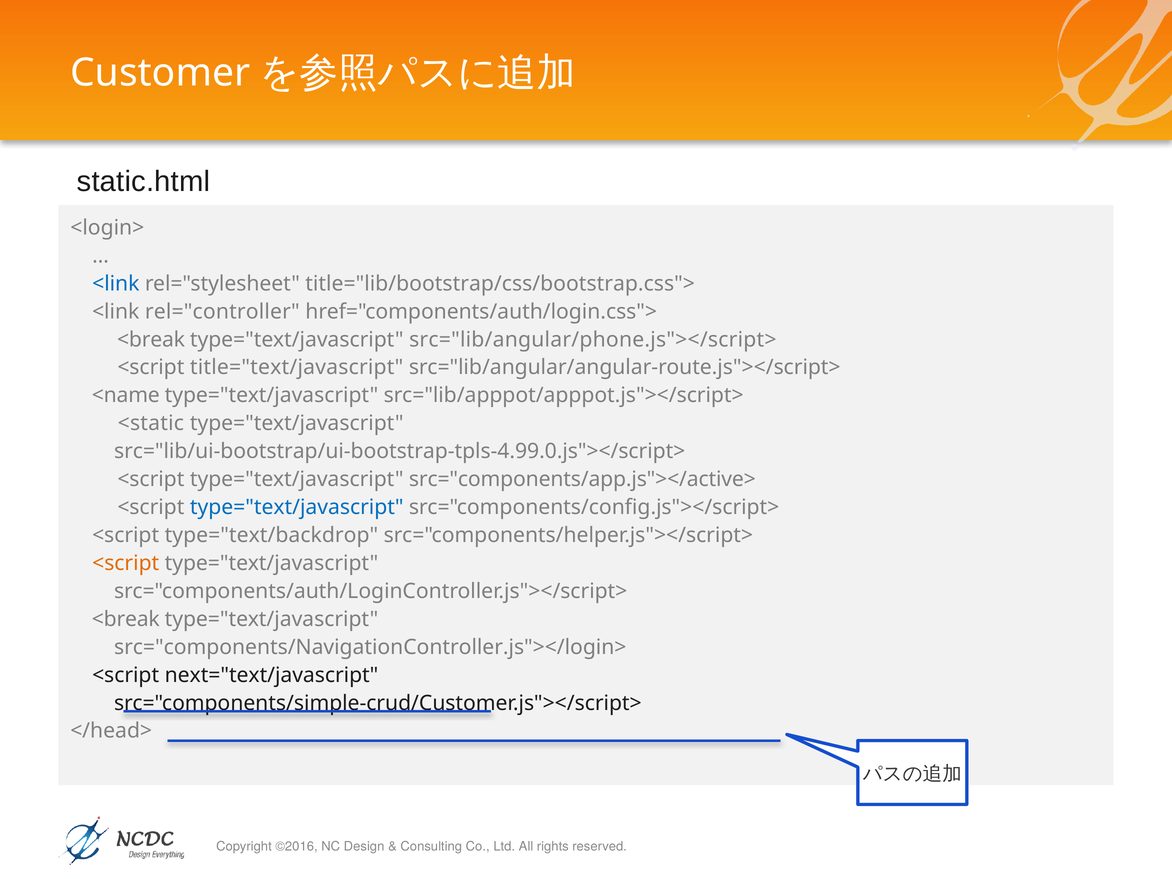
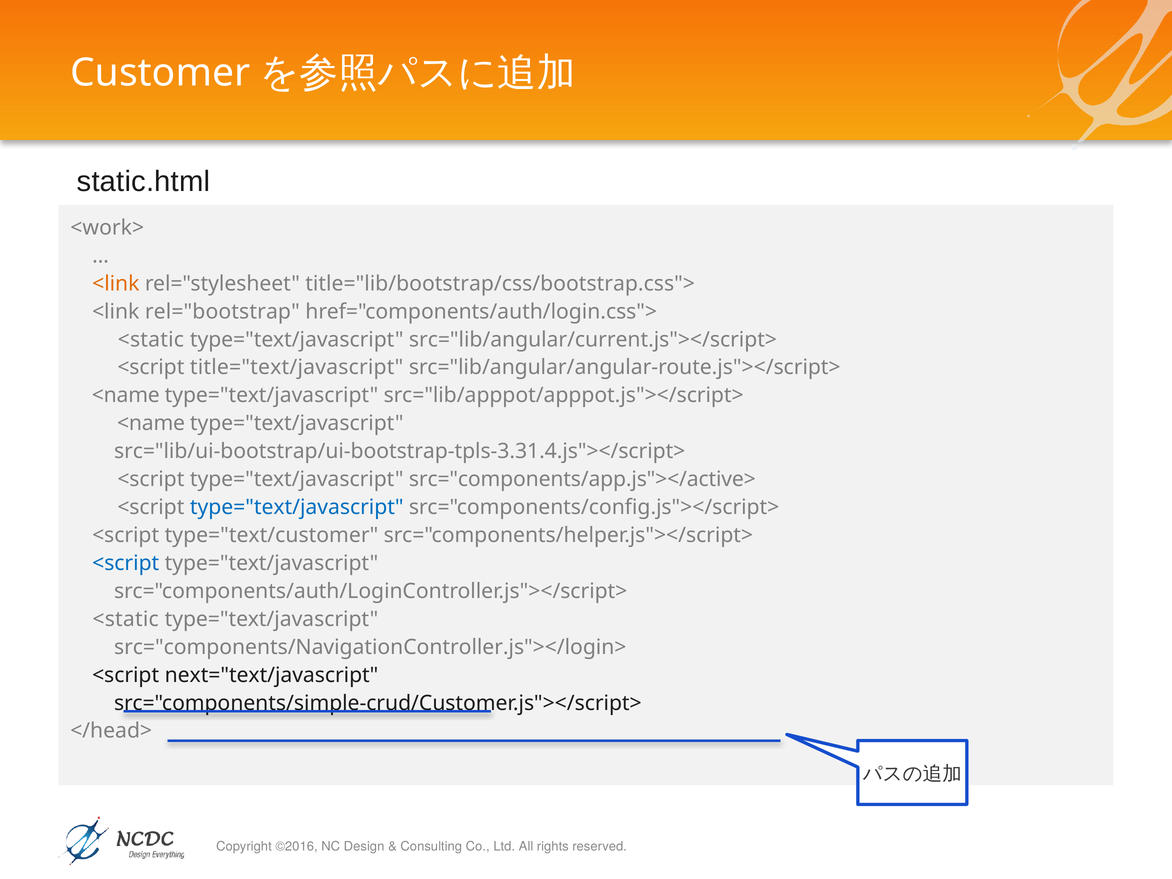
<login>: <login> -> <work>
<link at (116, 284) colour: blue -> orange
rel="controller: rel="controller -> rel="bootstrap
<break at (151, 340): <break -> <static
src="lib/angular/phone.js"></script>: src="lib/angular/phone.js"></script> -> src="lib/angular/current.js"></script>
<static at (151, 423): <static -> <name
src="lib/ui-bootstrap/ui-bootstrap-tpls-4.99.0.js"></script>: src="lib/ui-bootstrap/ui-bootstrap-tpls-4.99.0.js"></script> -> src="lib/ui-bootstrap/ui-bootstrap-tpls-3.31.4.js"></script>
type="text/backdrop: type="text/backdrop -> type="text/customer
<script at (126, 563) colour: orange -> blue
<break at (126, 619): <break -> <static
